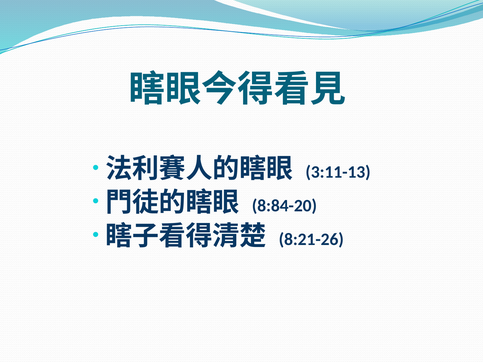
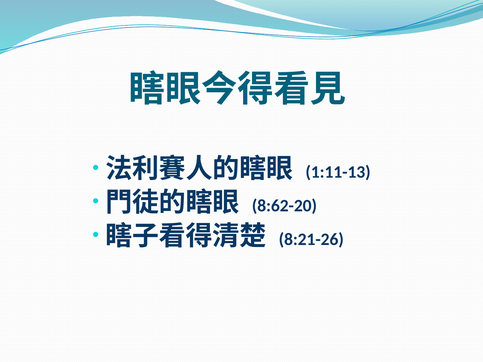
3:11-13: 3:11-13 -> 1:11-13
8:84-20: 8:84-20 -> 8:62-20
